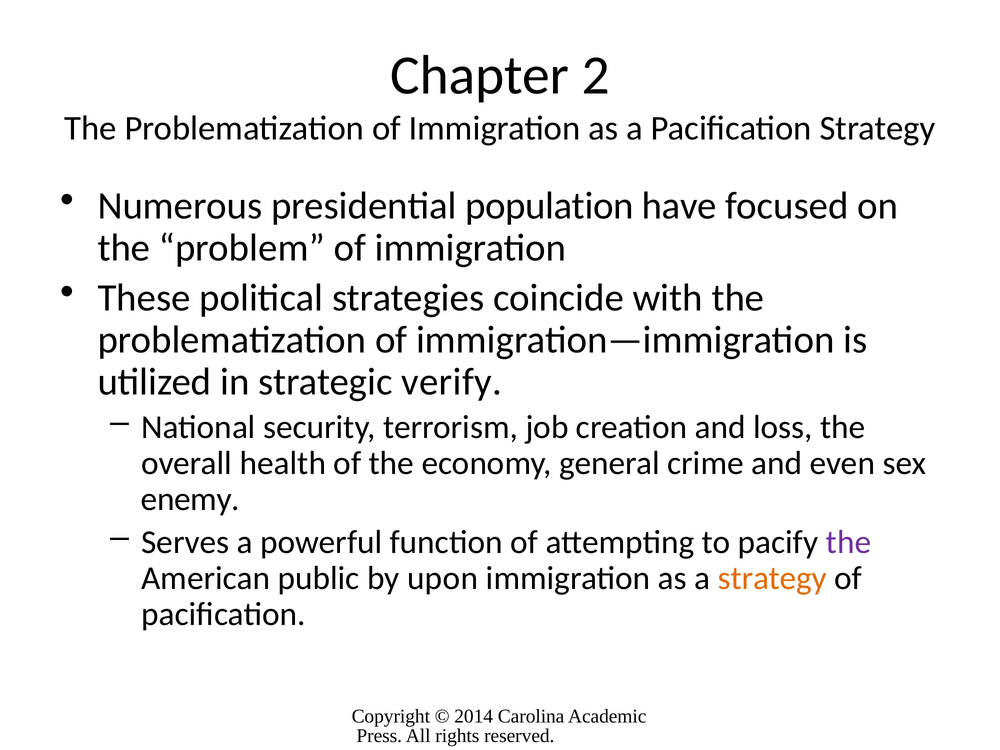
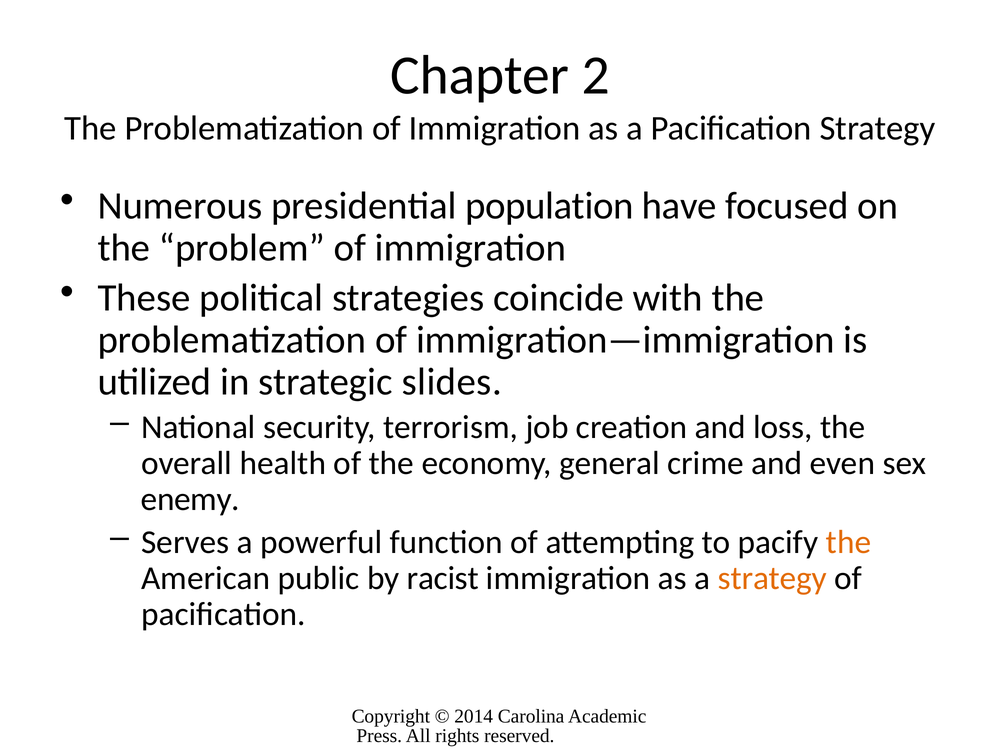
verify: verify -> slides
the at (848, 542) colour: purple -> orange
upon: upon -> racist
